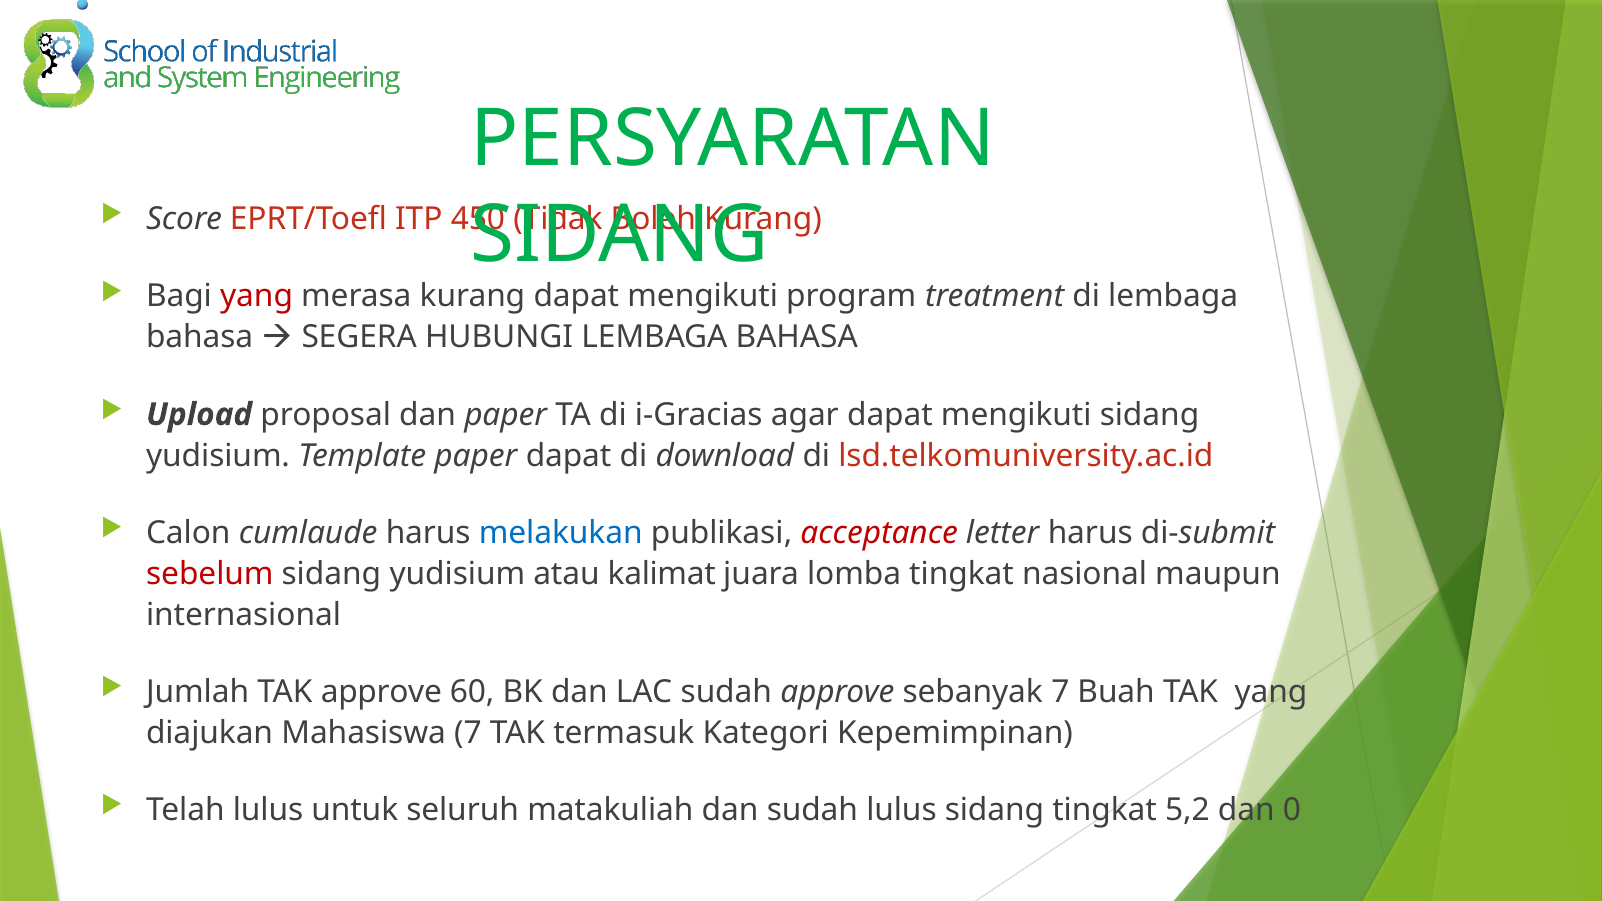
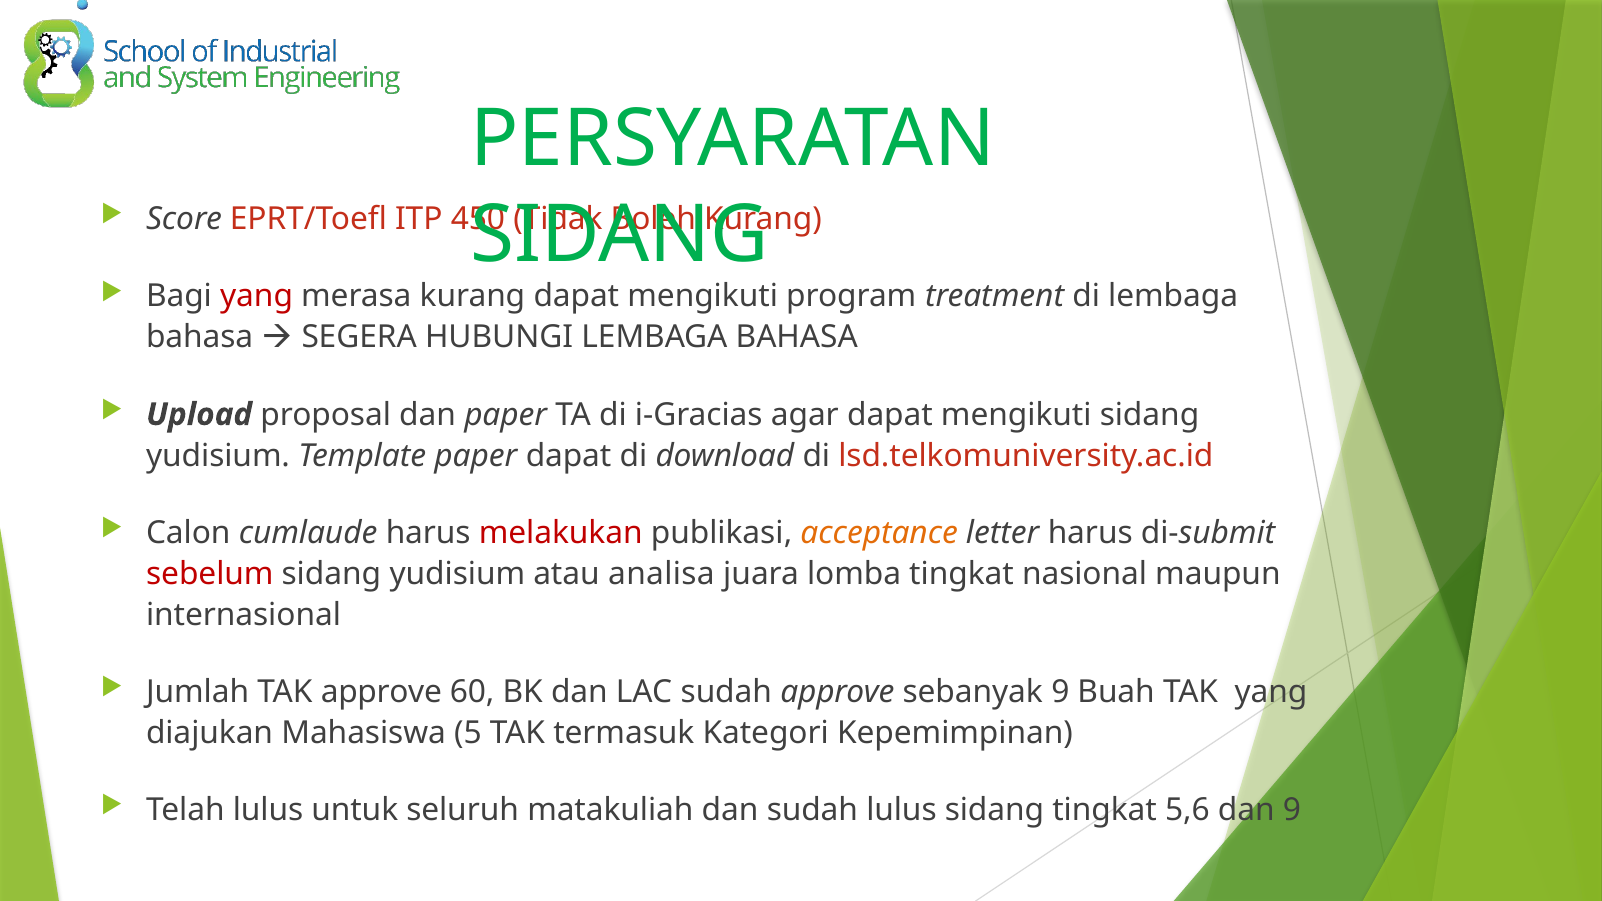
melakukan colour: blue -> red
acceptance colour: red -> orange
kalimat: kalimat -> analisa
sebanyak 7: 7 -> 9
Mahasiswa 7: 7 -> 5
5,2: 5,2 -> 5,6
dan 0: 0 -> 9
